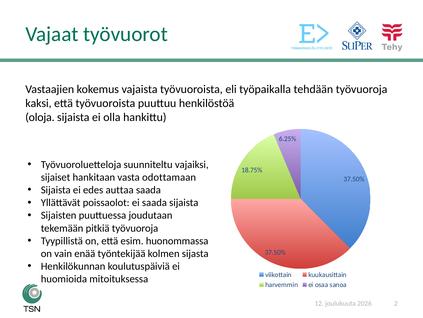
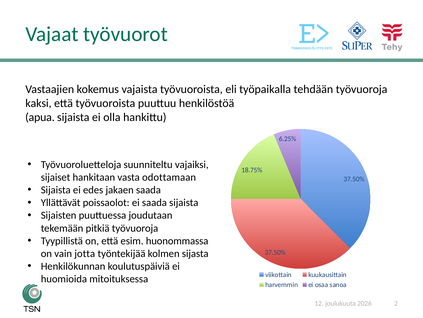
oloja: oloja -> apua
auttaa: auttaa -> jakaen
enää: enää -> jotta
